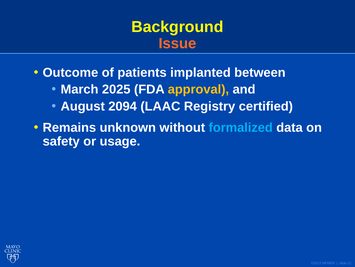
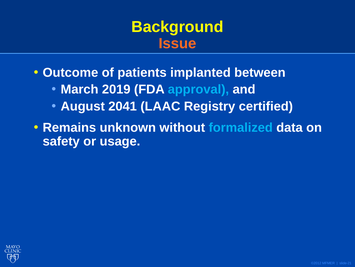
2025: 2025 -> 2019
approval colour: yellow -> light blue
2094: 2094 -> 2041
